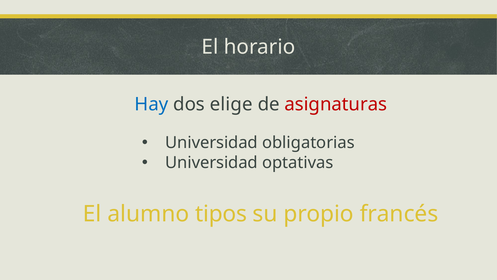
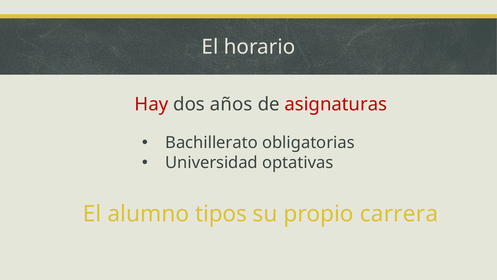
Hay colour: blue -> red
elige: elige -> años
Universidad at (212, 143): Universidad -> Bachillerato
francés: francés -> carrera
